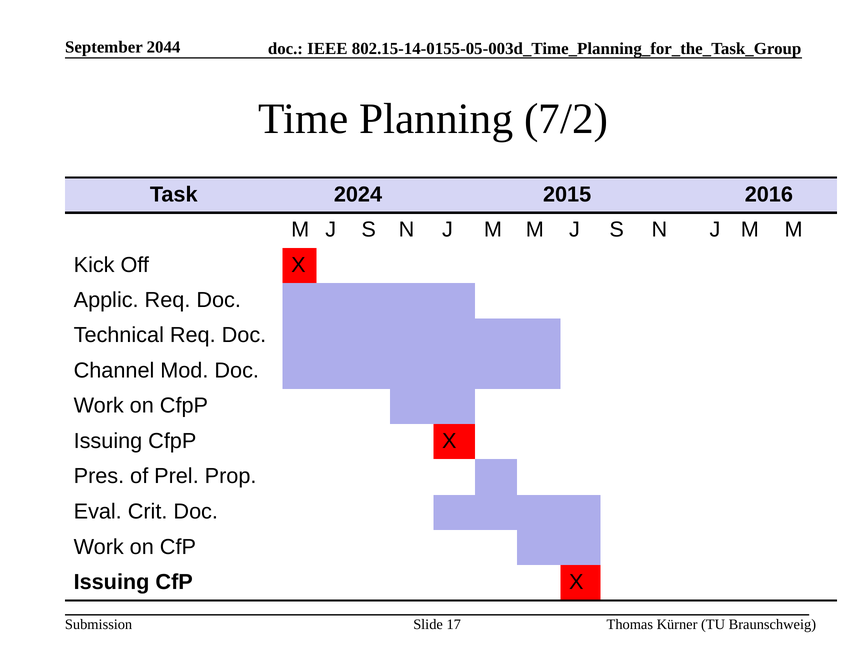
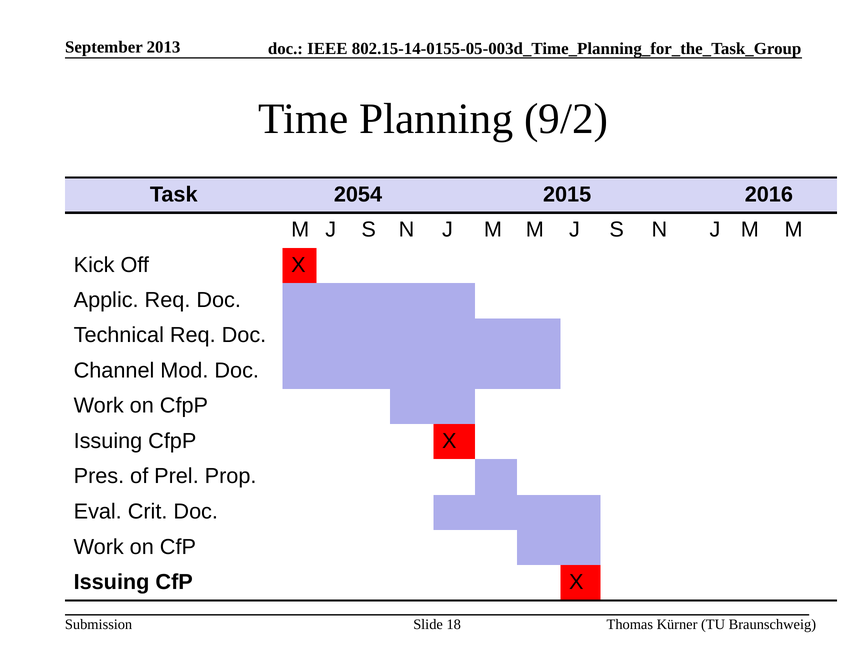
2044: 2044 -> 2013
7/2: 7/2 -> 9/2
2024: 2024 -> 2054
17: 17 -> 18
